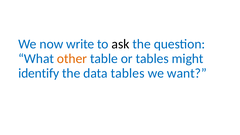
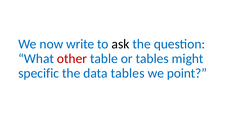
other colour: orange -> red
identify: identify -> specific
want: want -> point
